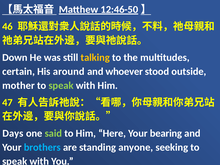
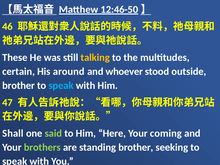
Down: Down -> These
mother at (18, 85): mother -> brother
speak at (61, 85) colour: light green -> light blue
Days: Days -> Shall
bearing: bearing -> coming
brothers colour: light blue -> light green
standing anyone: anyone -> brother
